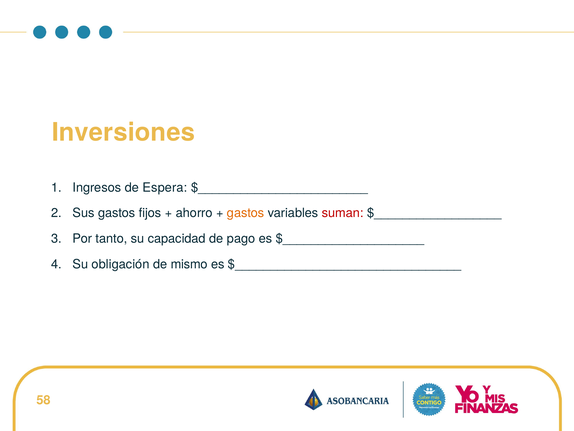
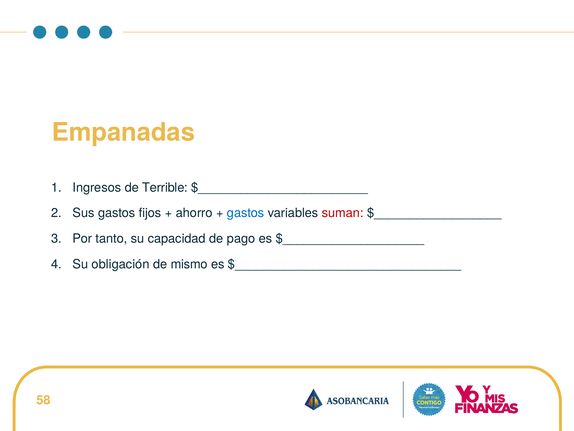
Inversiones: Inversiones -> Empanadas
Espera: Espera -> Terrible
gastos at (246, 213) colour: orange -> blue
